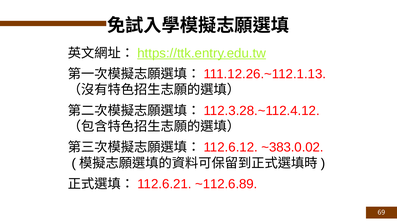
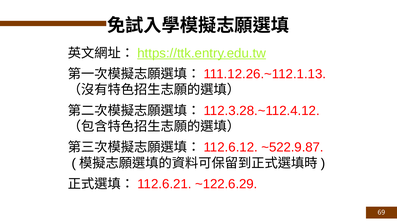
~383.0.02: ~383.0.02 -> ~522.9.87
~112.6.89: ~112.6.89 -> ~122.6.29
